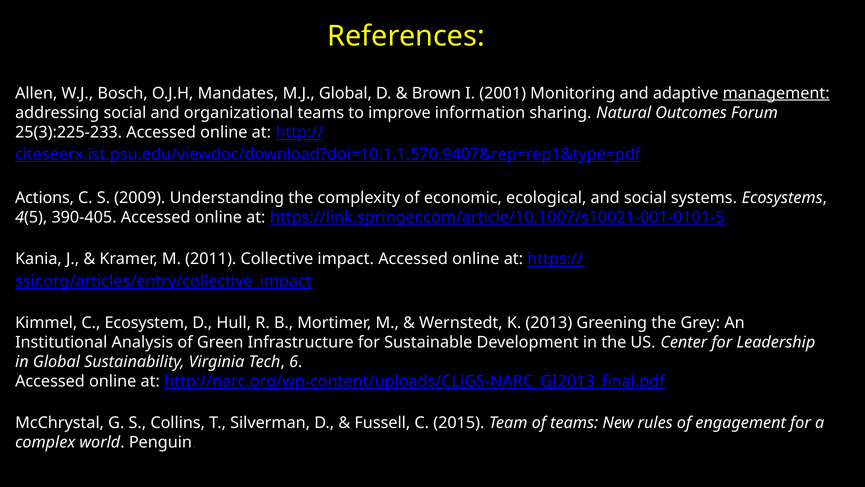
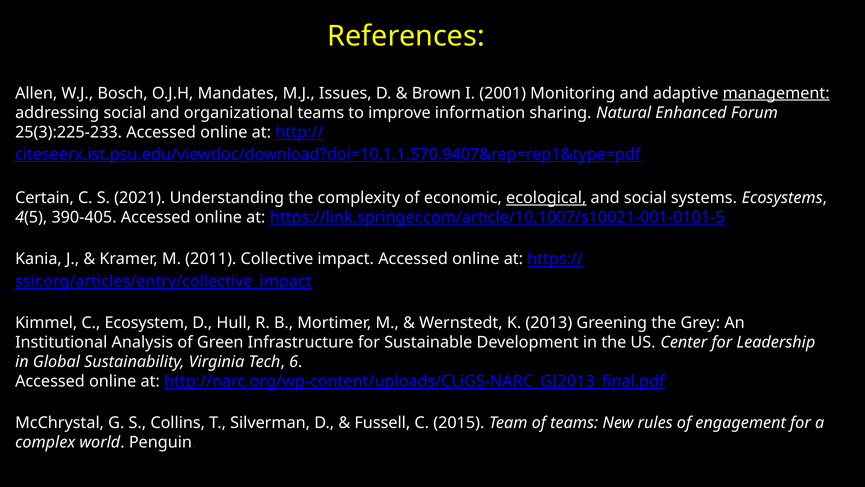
M.J Global: Global -> Issues
Outcomes: Outcomes -> Enhanced
Actions: Actions -> Certain
2009: 2009 -> 2021
ecological underline: none -> present
